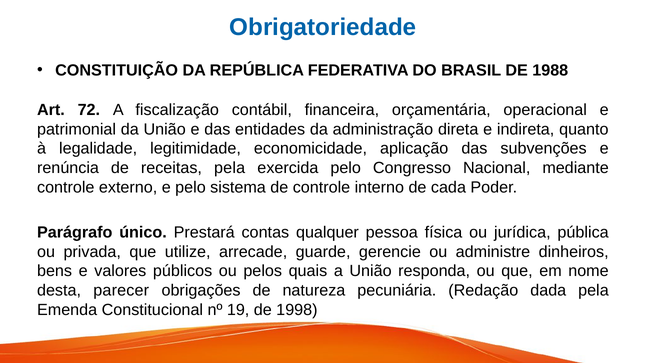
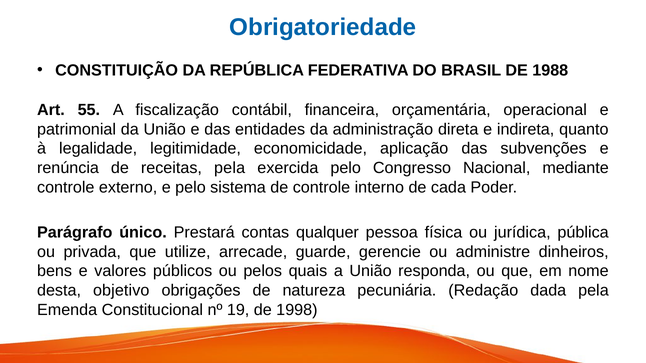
72: 72 -> 55
parecer: parecer -> objetivo
